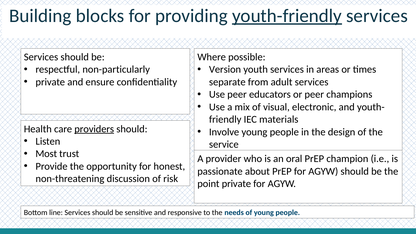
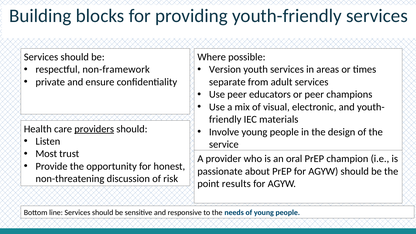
youth-friendly underline: present -> none
non-particularly: non-particularly -> non-framework
point private: private -> results
